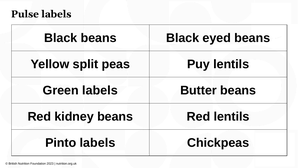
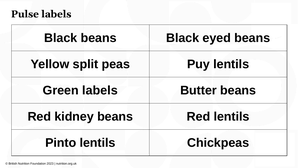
Pinto labels: labels -> lentils
